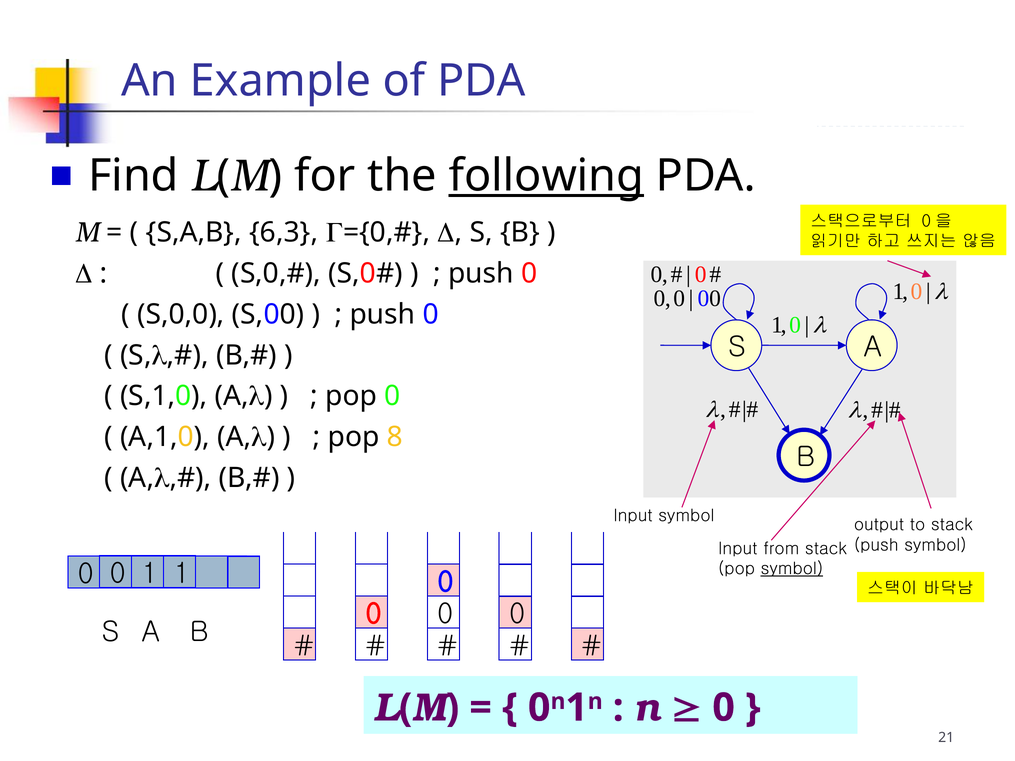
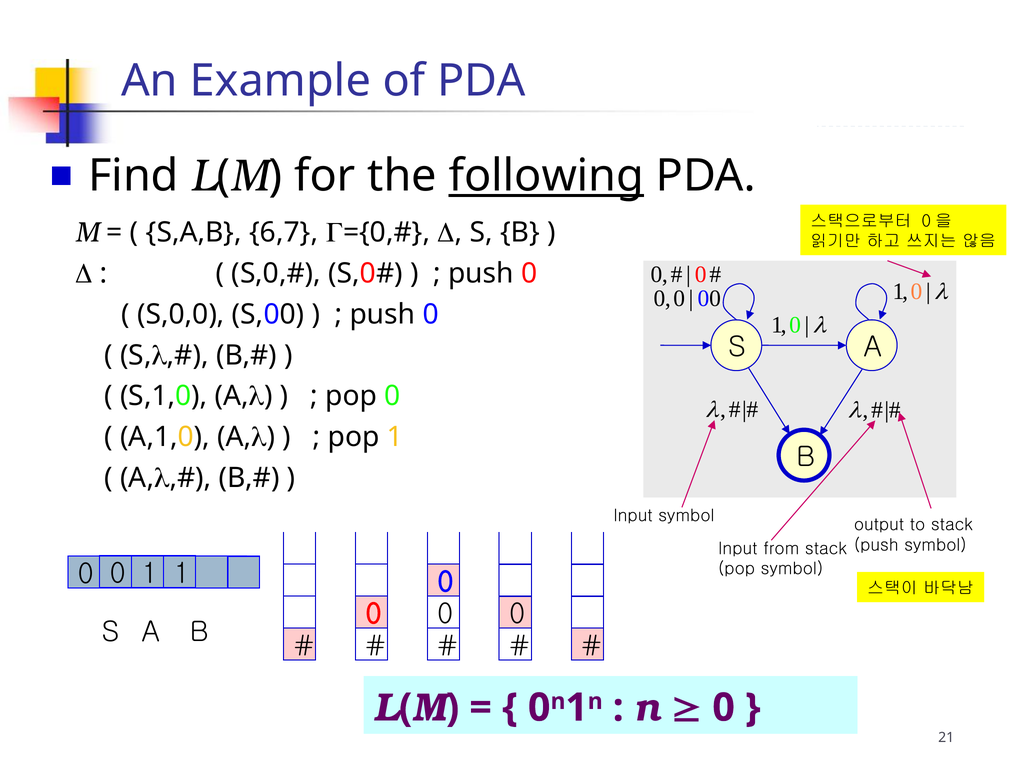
6,3: 6,3 -> 6,7
pop 8: 8 -> 1
symbol at (792, 569) underline: present -> none
